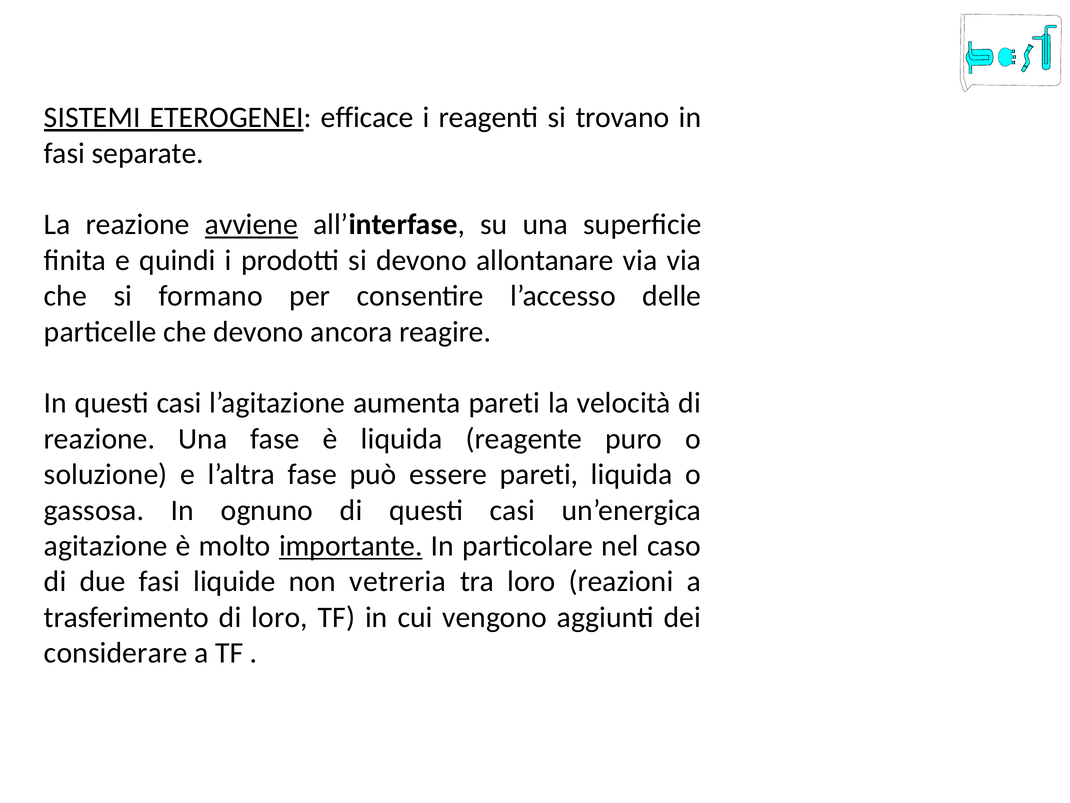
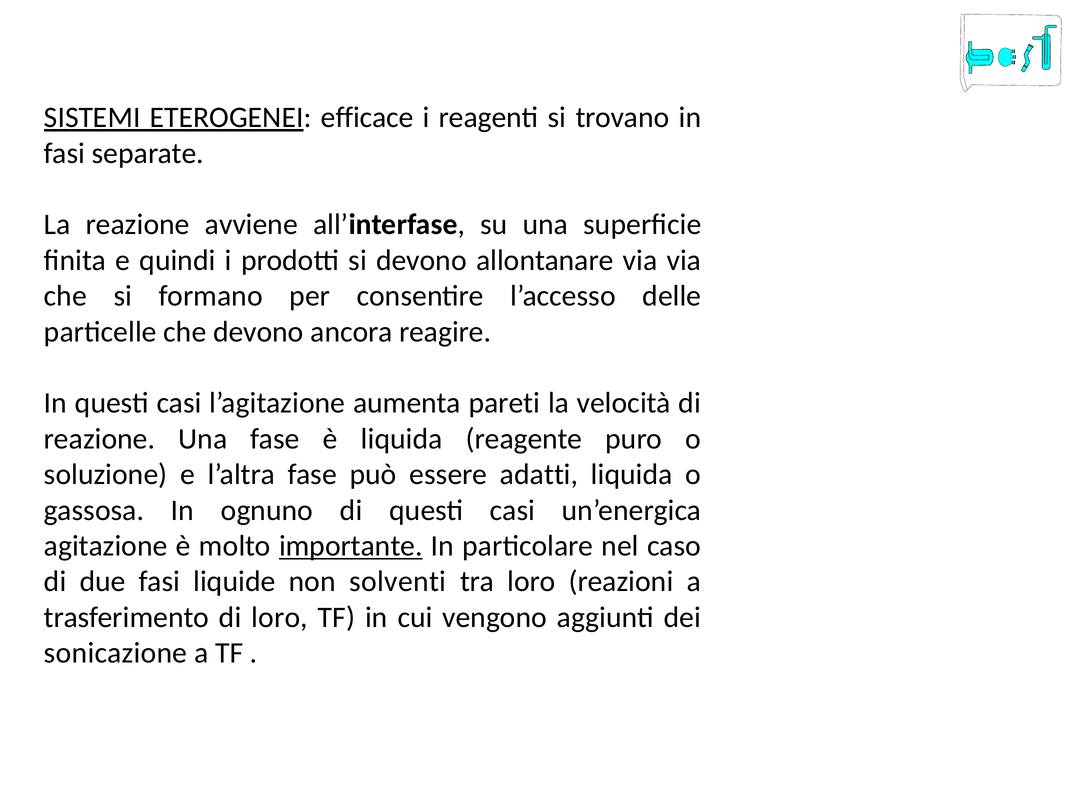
avviene underline: present -> none
essere pareti: pareti -> adatti
vetreria: vetreria -> solventi
considerare: considerare -> sonicazione
